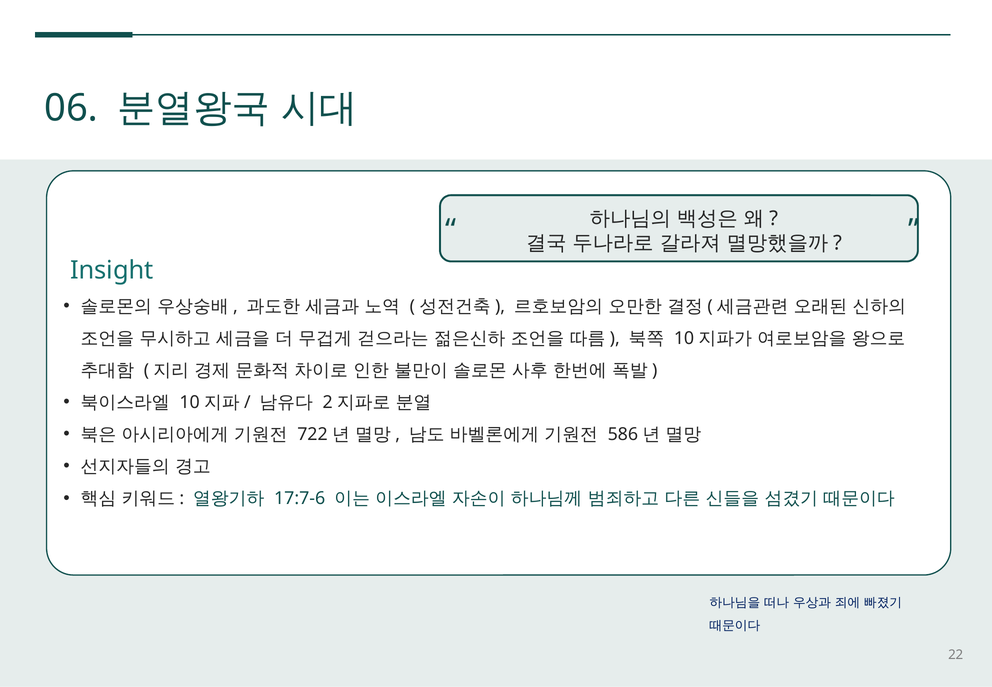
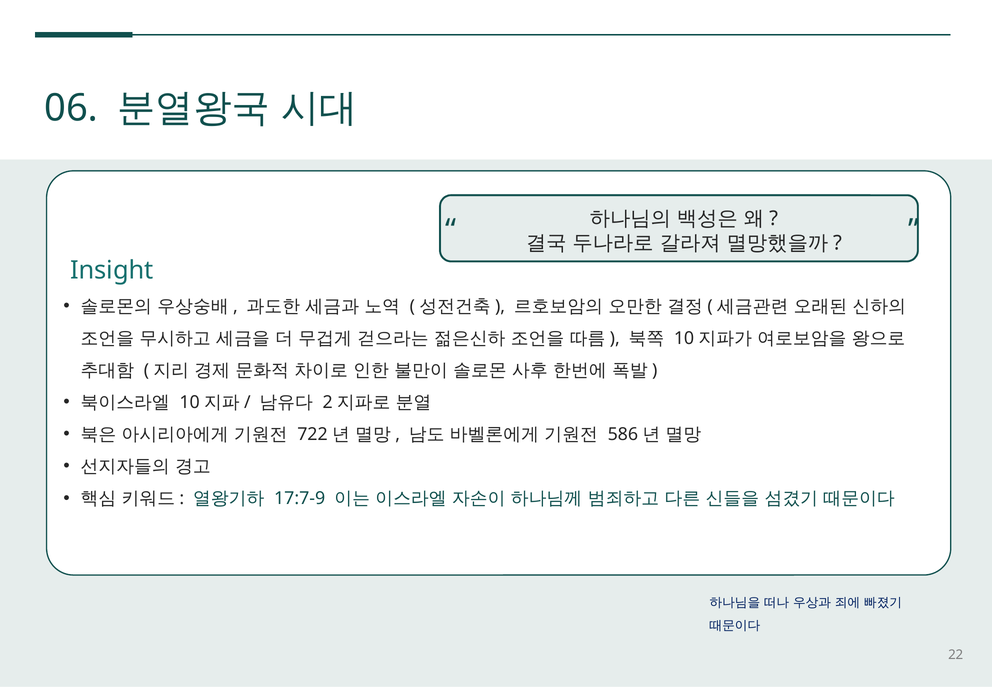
17:7-6: 17:7-6 -> 17:7-9
